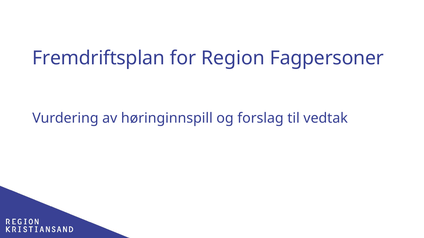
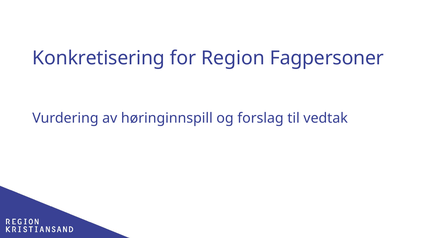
Fremdriftsplan: Fremdriftsplan -> Konkretisering
